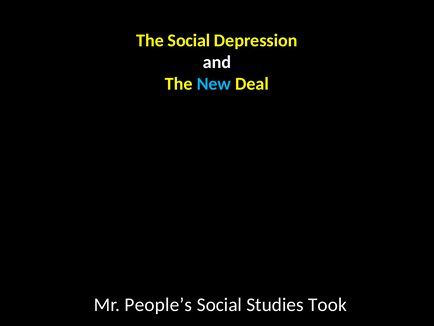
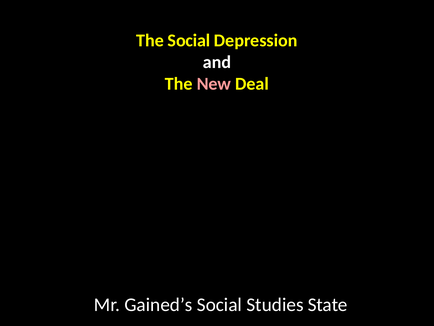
New colour: light blue -> pink
People’s: People’s -> Gained’s
Took: Took -> State
